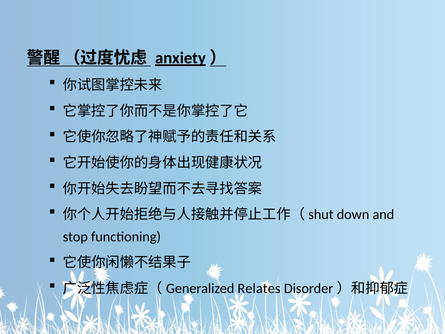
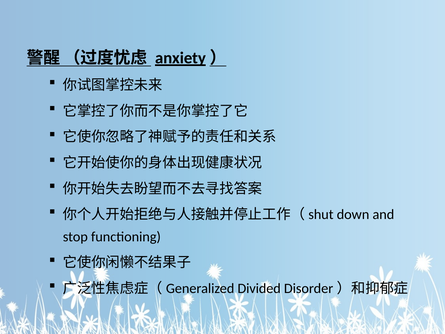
Relates: Relates -> Divided
